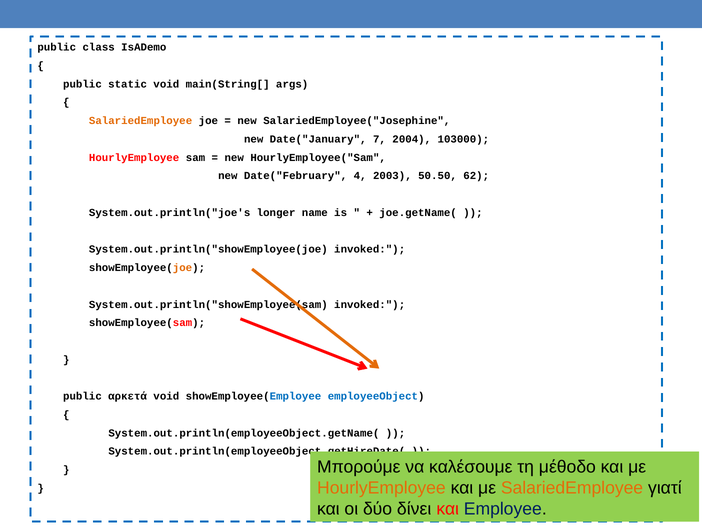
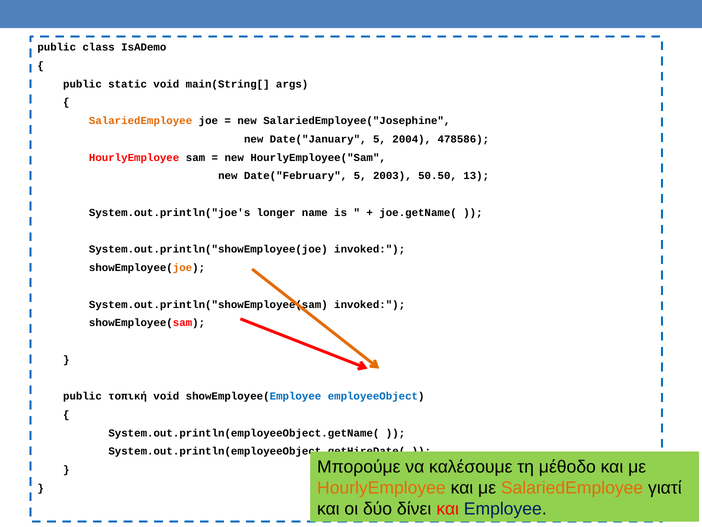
Date("January 7: 7 -> 5
103000: 103000 -> 478586
Date("February 4: 4 -> 5
62: 62 -> 13
αρκετά: αρκετά -> τοπική
